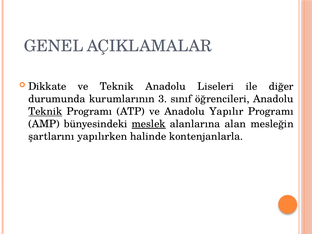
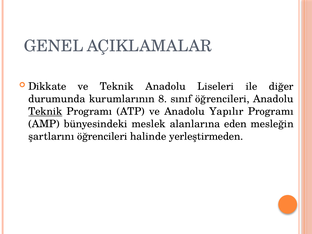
3: 3 -> 8
meslek underline: present -> none
alan: alan -> eden
şartlarını yapılırken: yapılırken -> öğrencileri
kontenjanlarla: kontenjanlarla -> yerleştirmeden
